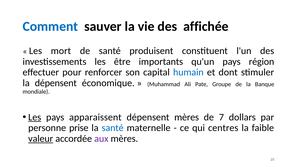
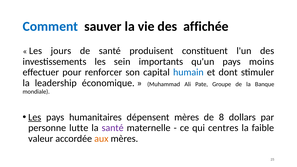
mort: mort -> jours
être: être -> sein
région: région -> moins
la dépensent: dépensent -> leadership
apparaissent: apparaissent -> humanitaires
7: 7 -> 8
prise: prise -> lutte
santé at (113, 128) colour: blue -> purple
valeur underline: present -> none
aux colour: purple -> orange
